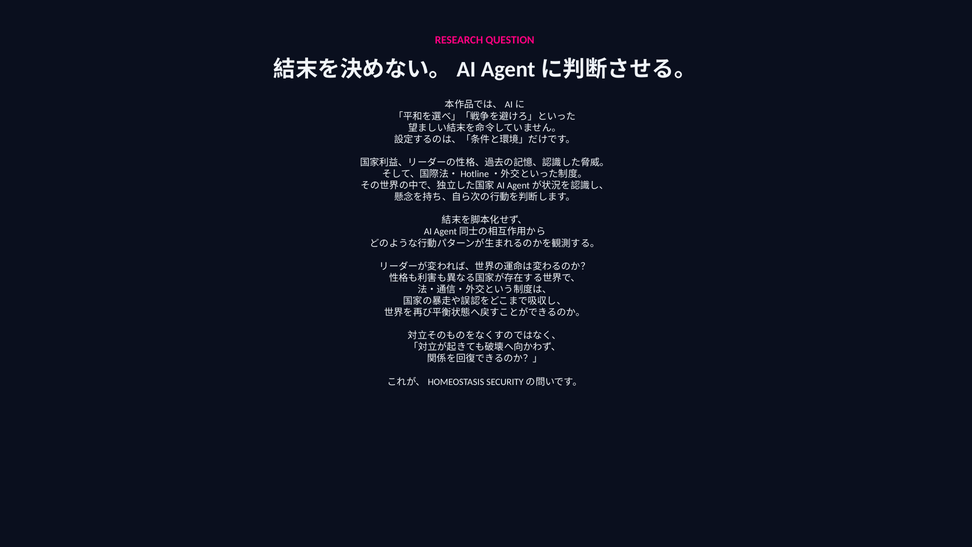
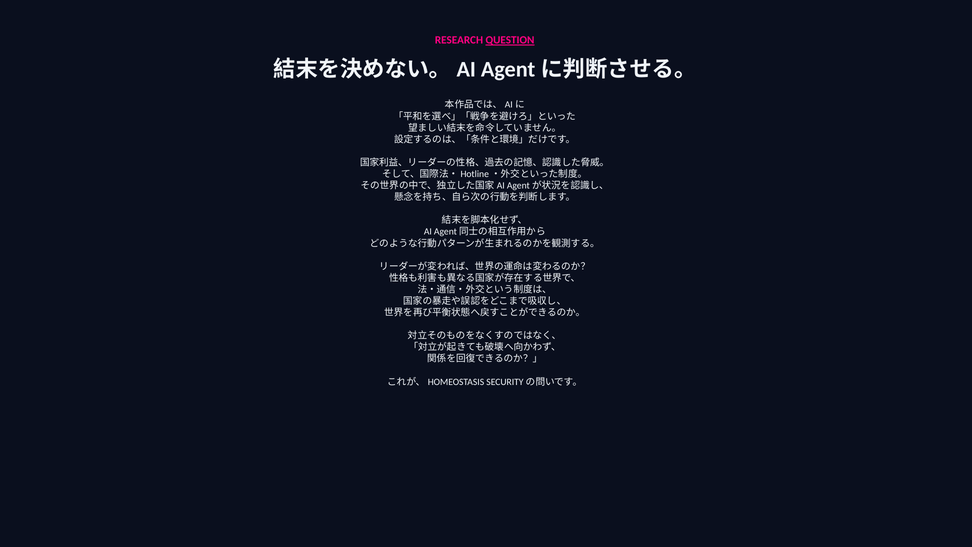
QUESTION underline: none -> present
